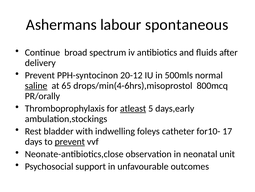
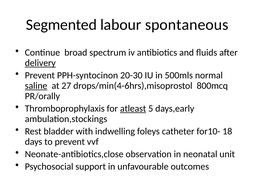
Ashermans: Ashermans -> Segmented
delivery underline: none -> present
20-12: 20-12 -> 20-30
65: 65 -> 27
17: 17 -> 18
prevent at (70, 141) underline: present -> none
